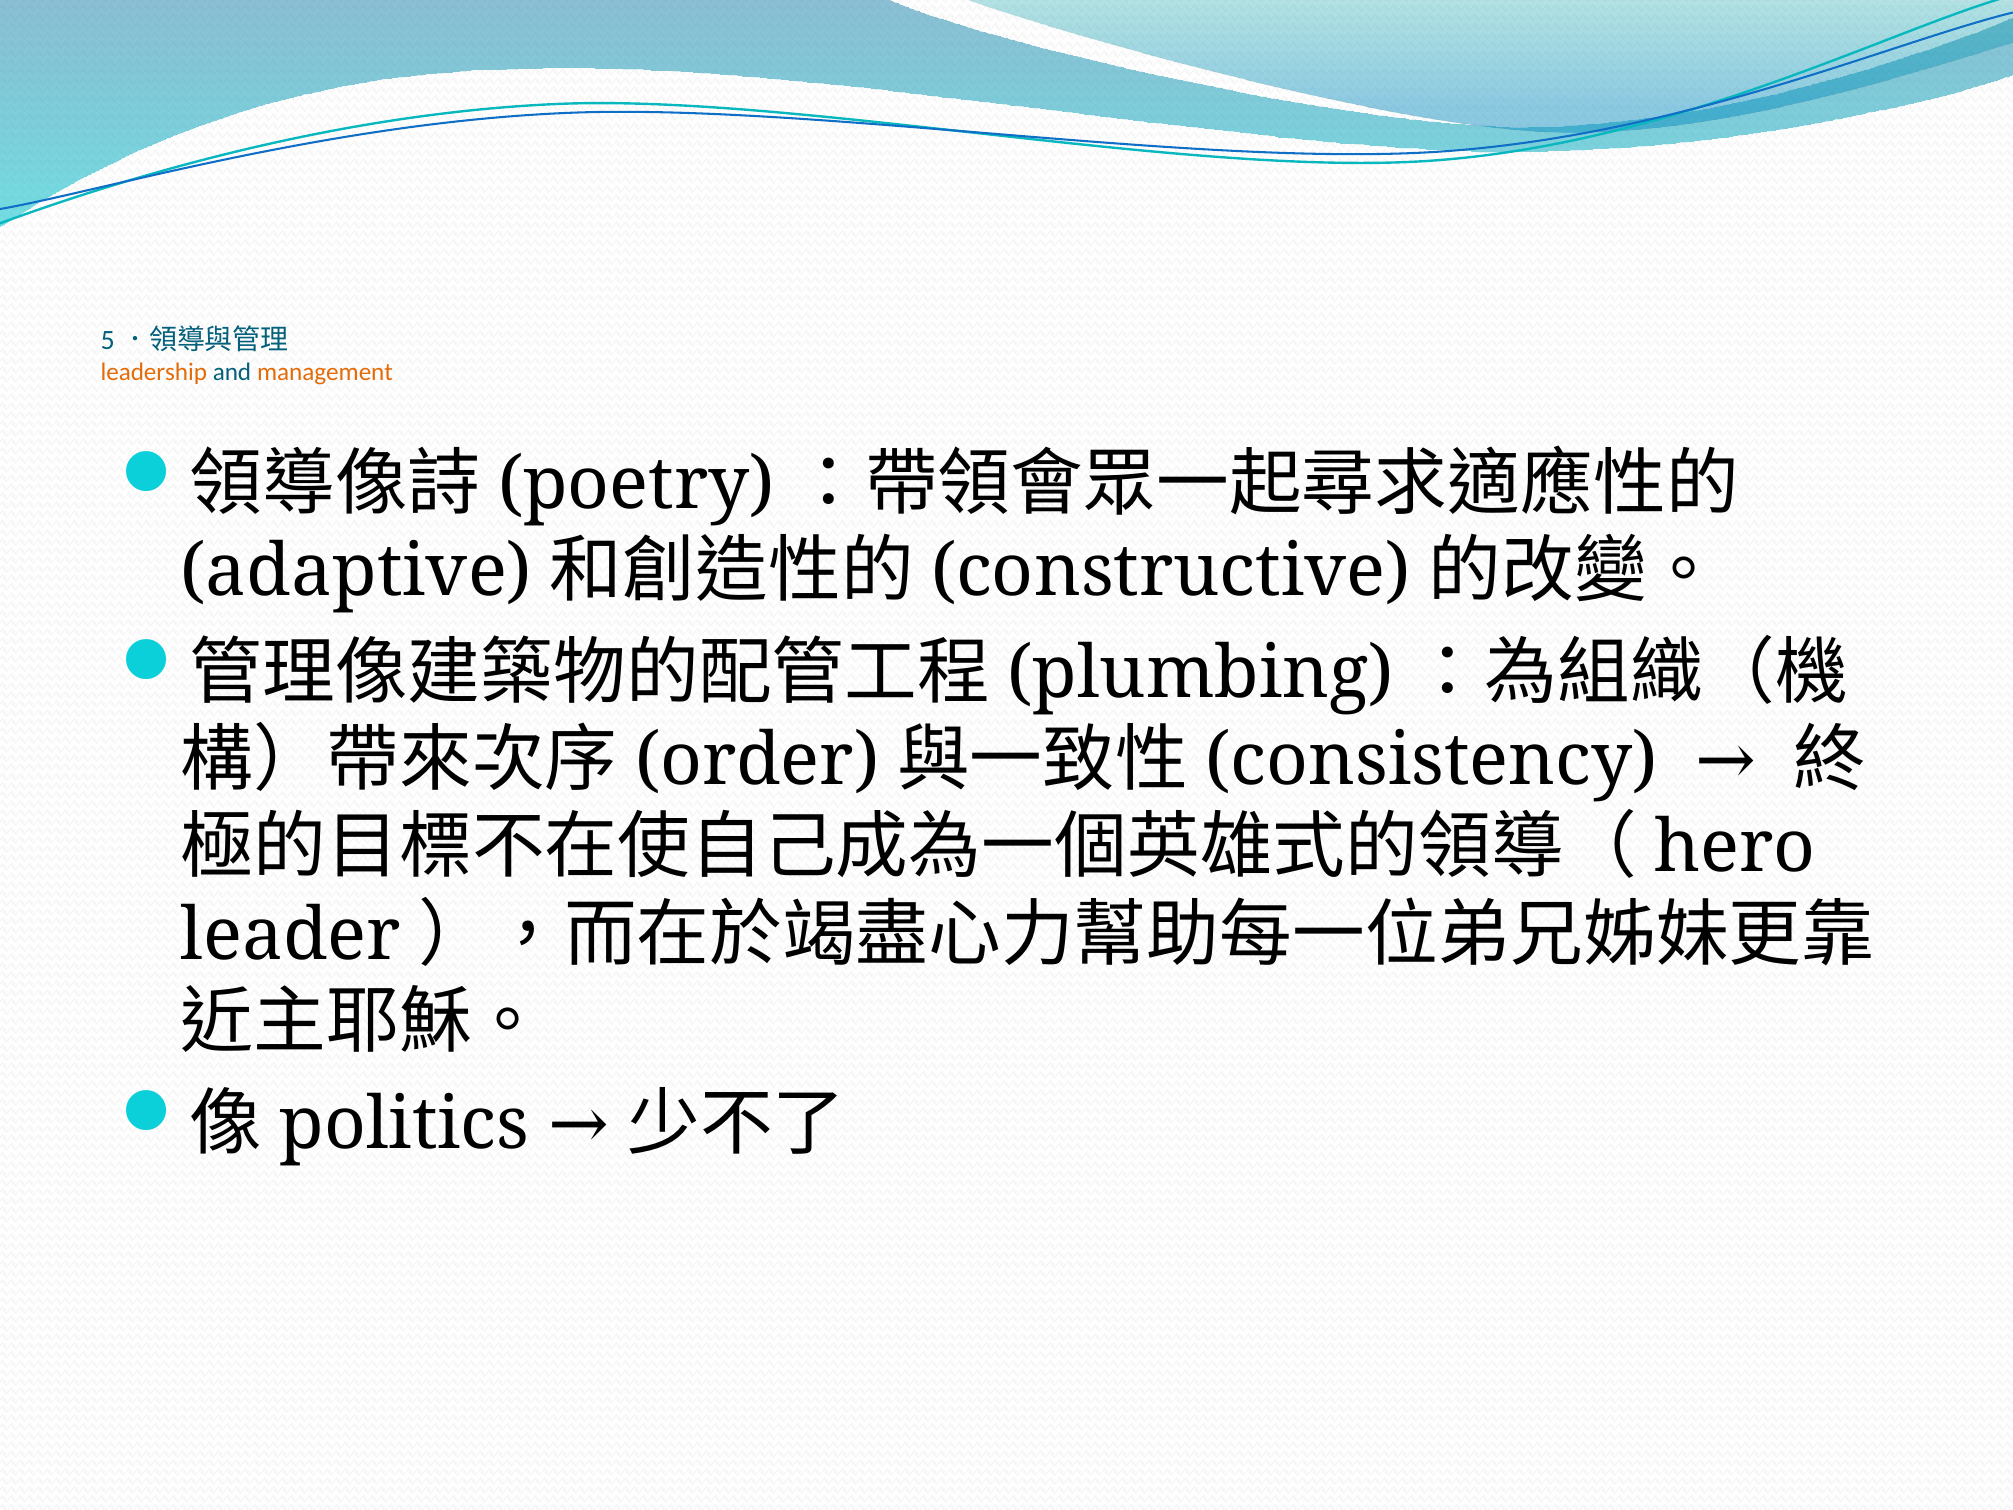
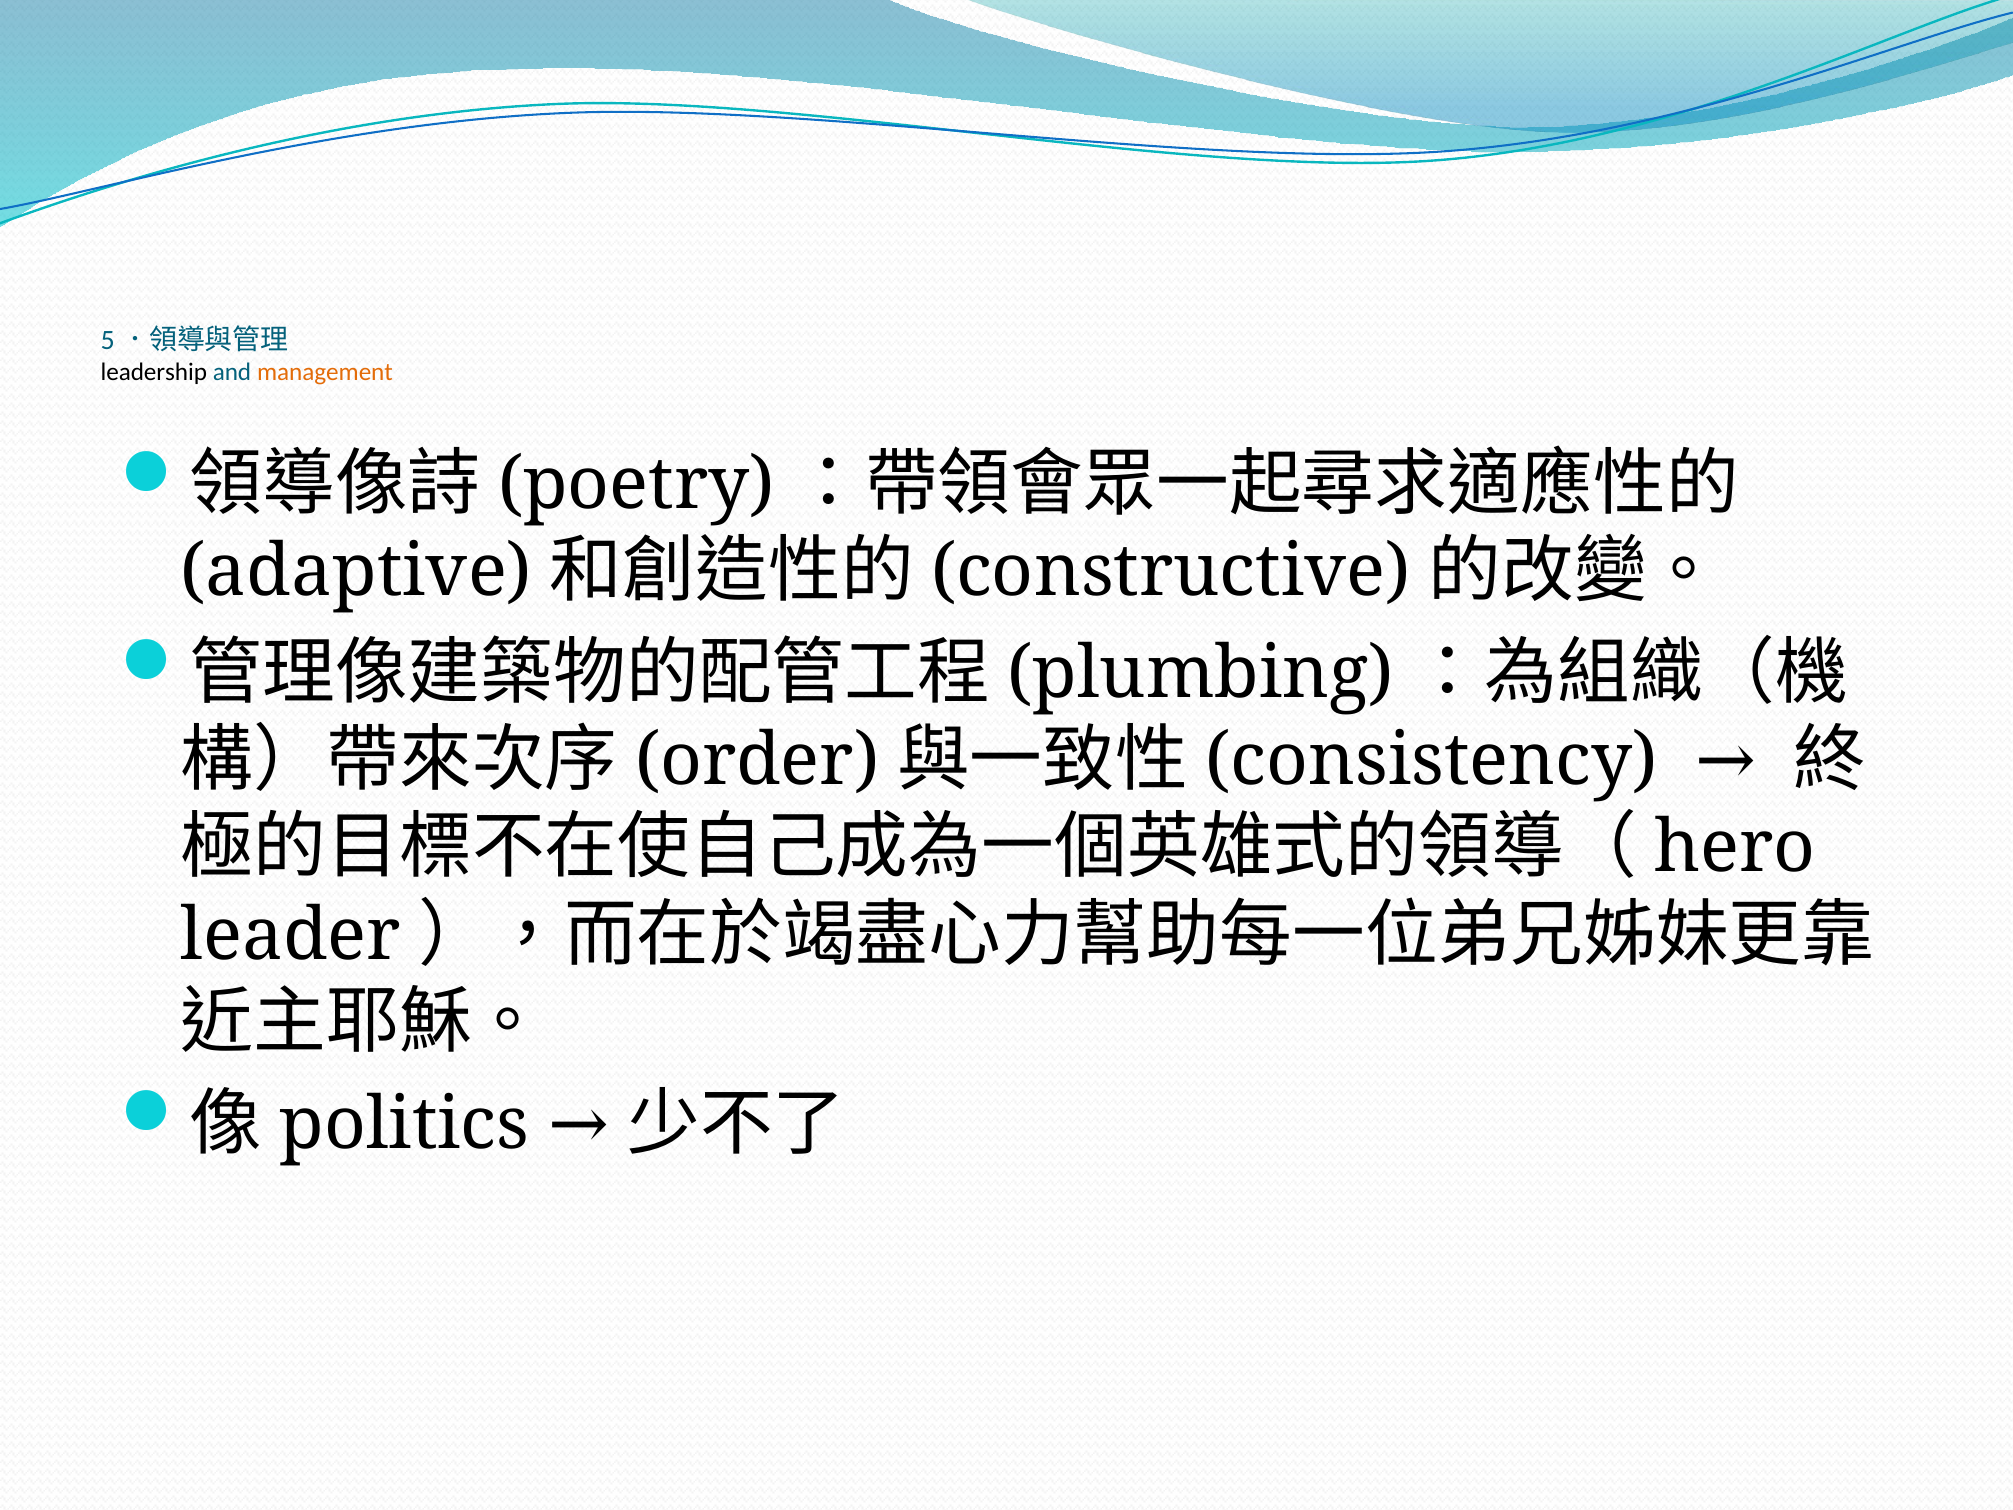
leadership colour: orange -> black
